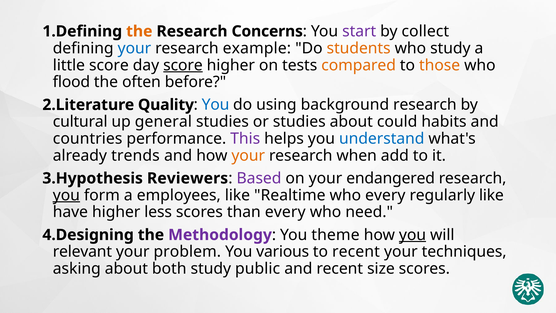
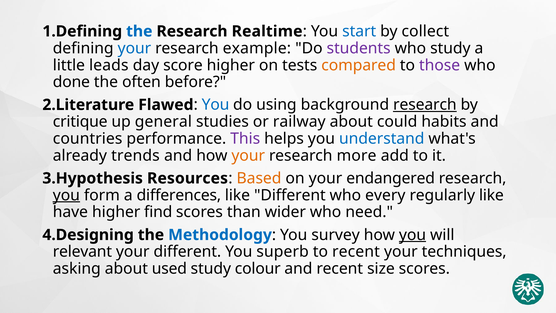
the at (139, 31) colour: orange -> blue
Concerns: Concerns -> Realtime
start colour: purple -> blue
students colour: orange -> purple
little score: score -> leads
score at (183, 65) underline: present -> none
those colour: orange -> purple
flood: flood -> done
Quality: Quality -> Flawed
research at (425, 105) underline: none -> present
cultural: cultural -> critique
or studies: studies -> railway
when: when -> more
Reviewers: Reviewers -> Resources
Based colour: purple -> orange
employees: employees -> differences
like Realtime: Realtime -> Different
less: less -> find
than every: every -> wider
Methodology colour: purple -> blue
theme: theme -> survey
your problem: problem -> different
various: various -> superb
both: both -> used
public: public -> colour
